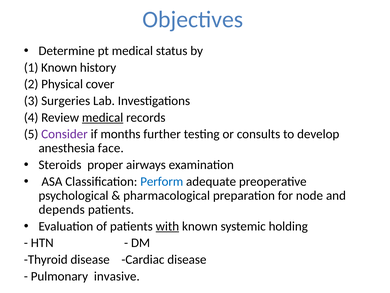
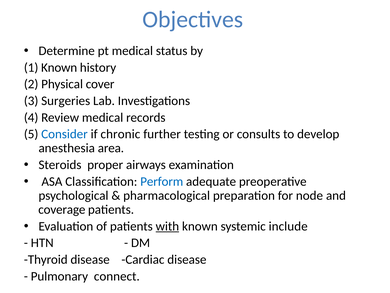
medical at (103, 117) underline: present -> none
Consider colour: purple -> blue
months: months -> chronic
face: face -> area
depends: depends -> coverage
holding: holding -> include
invasive: invasive -> connect
